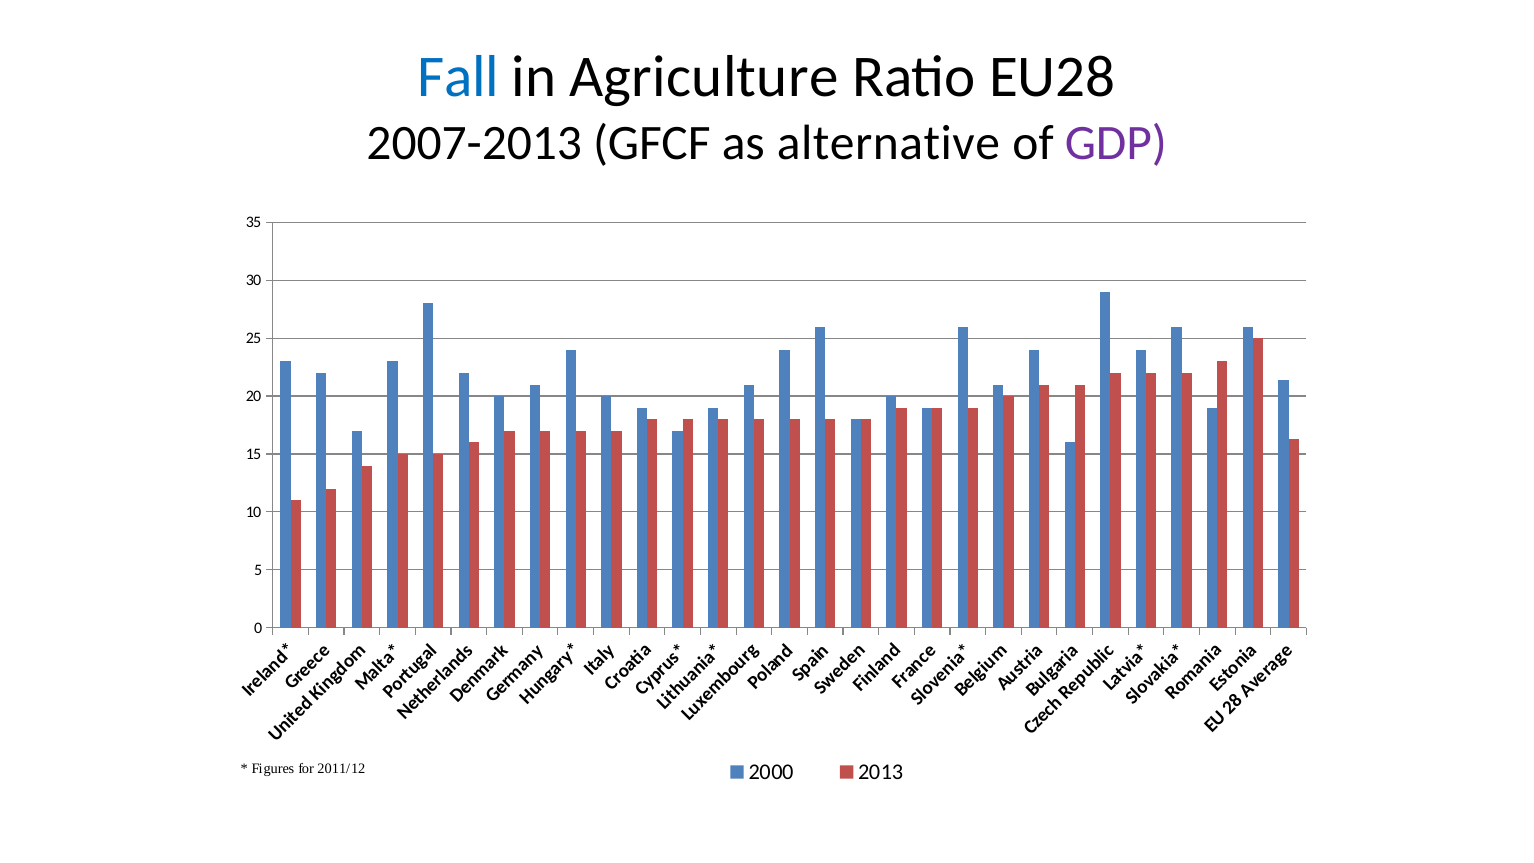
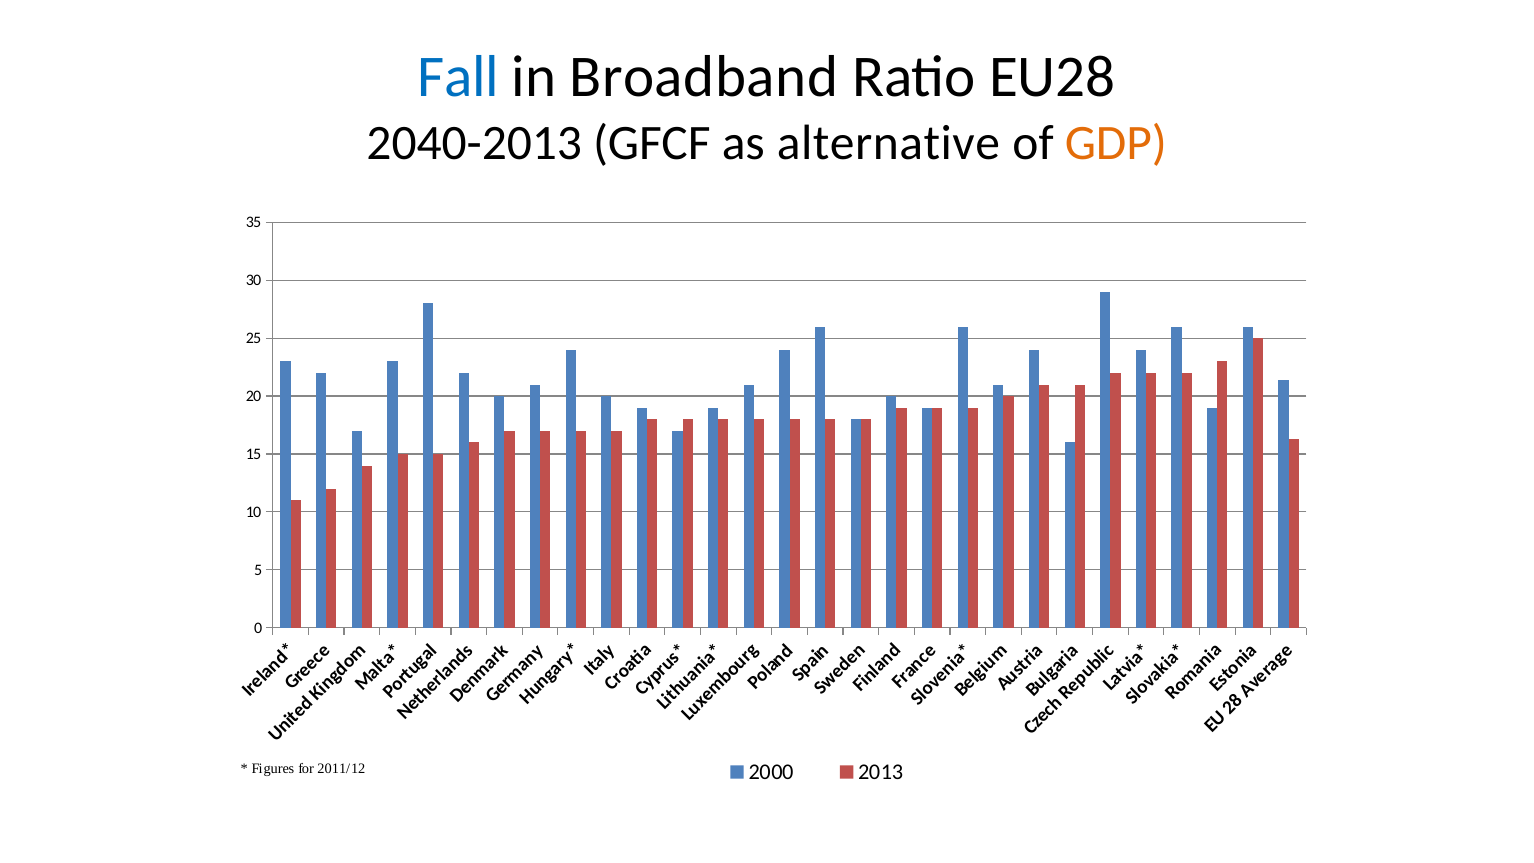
Agriculture: Agriculture -> Broadband
2007-2013: 2007-2013 -> 2040-2013
GDP colour: purple -> orange
